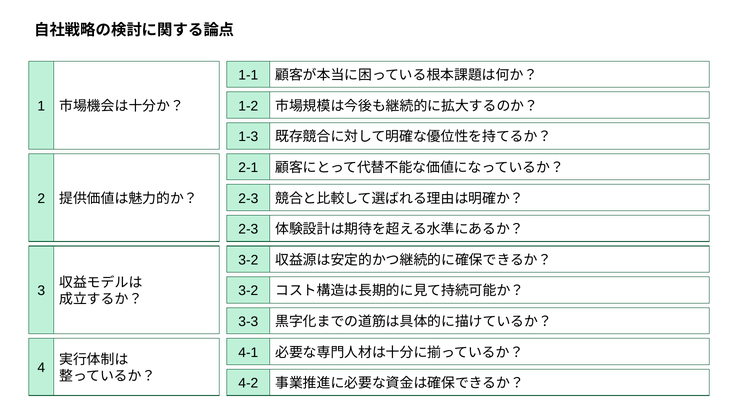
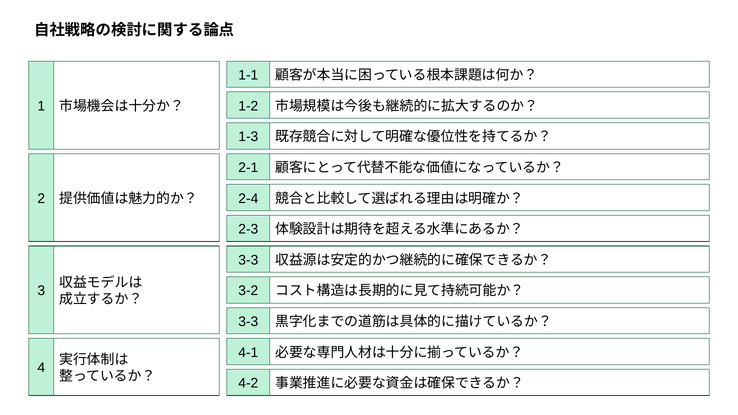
2-3 at (248, 199): 2-3 -> 2-4
3-2 at (248, 260): 3-2 -> 3-3
